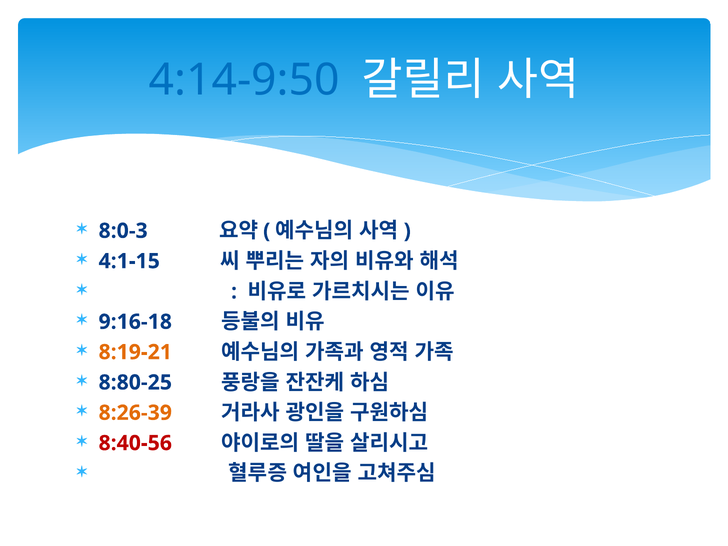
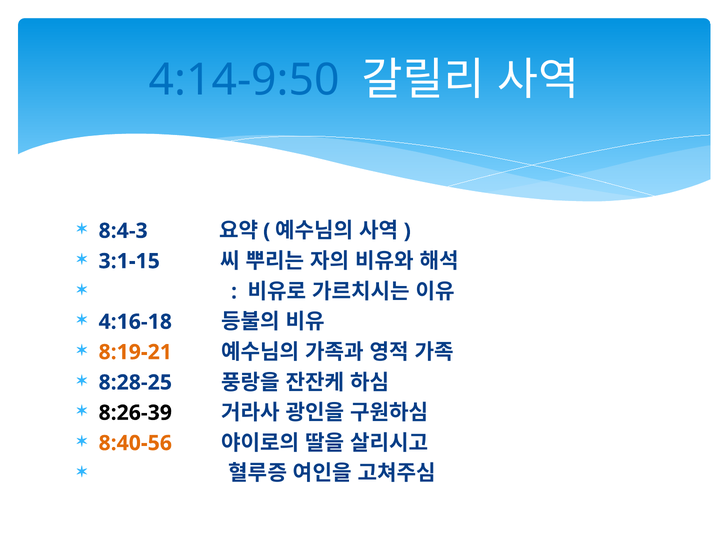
8:0-3: 8:0-3 -> 8:4-3
4:1-15: 4:1-15 -> 3:1-15
9:16-18: 9:16-18 -> 4:16-18
8:80-25: 8:80-25 -> 8:28-25
8:26-39 colour: orange -> black
8:40-56 colour: red -> orange
